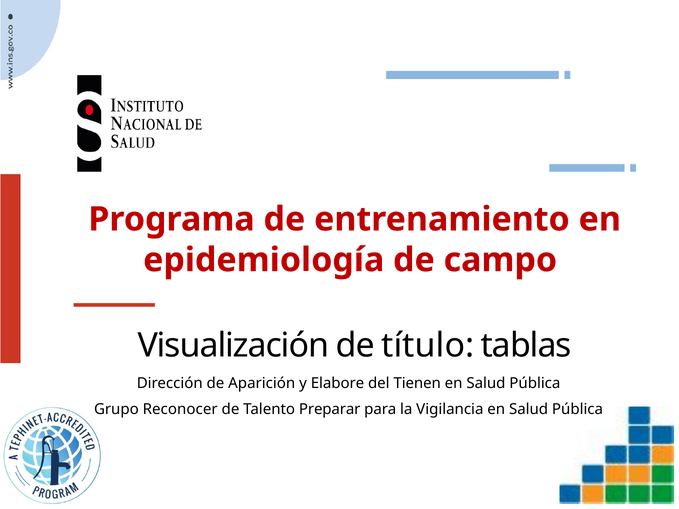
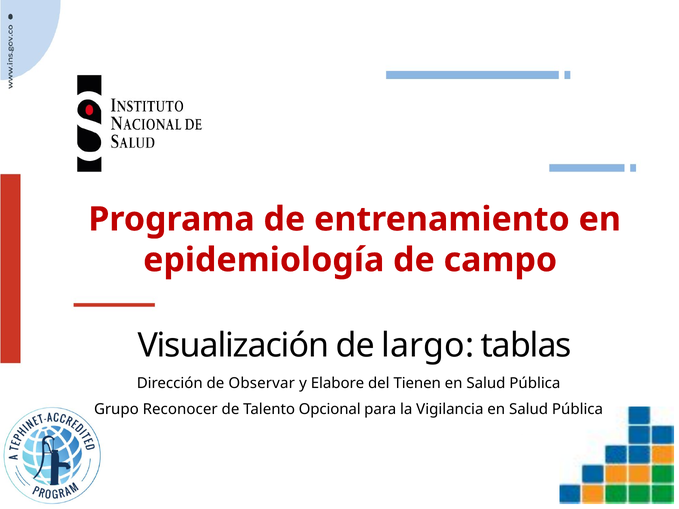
título: título -> largo
Aparición: Aparición -> Observar
Preparar: Preparar -> Opcional
